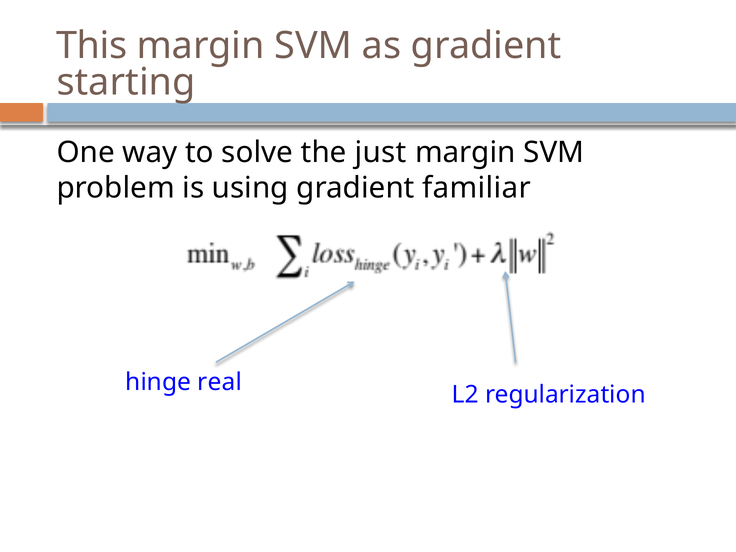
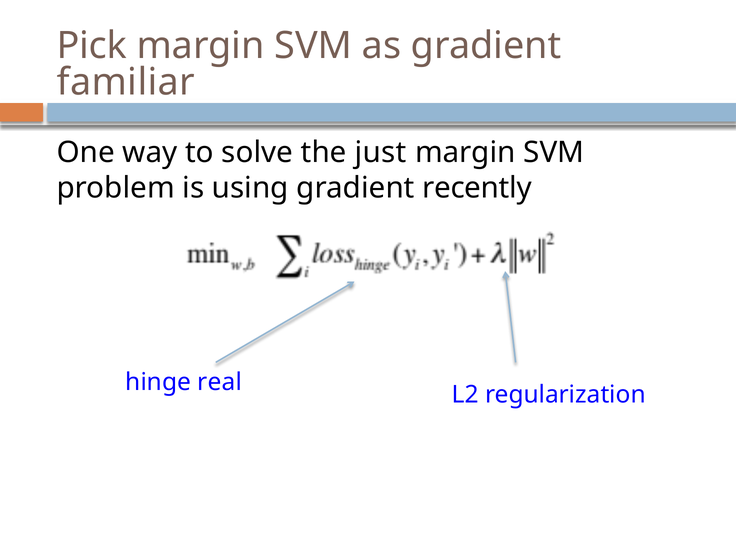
This: This -> Pick
starting: starting -> familiar
familiar: familiar -> recently
